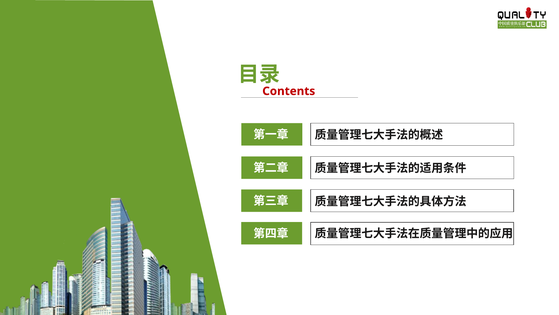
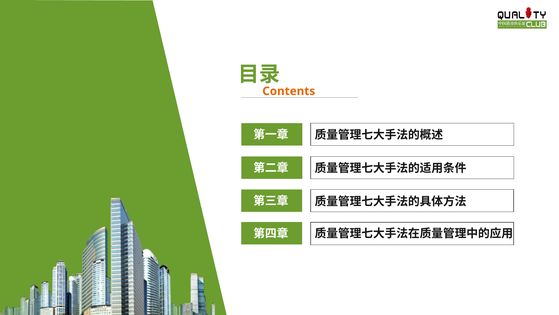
Contents colour: red -> orange
